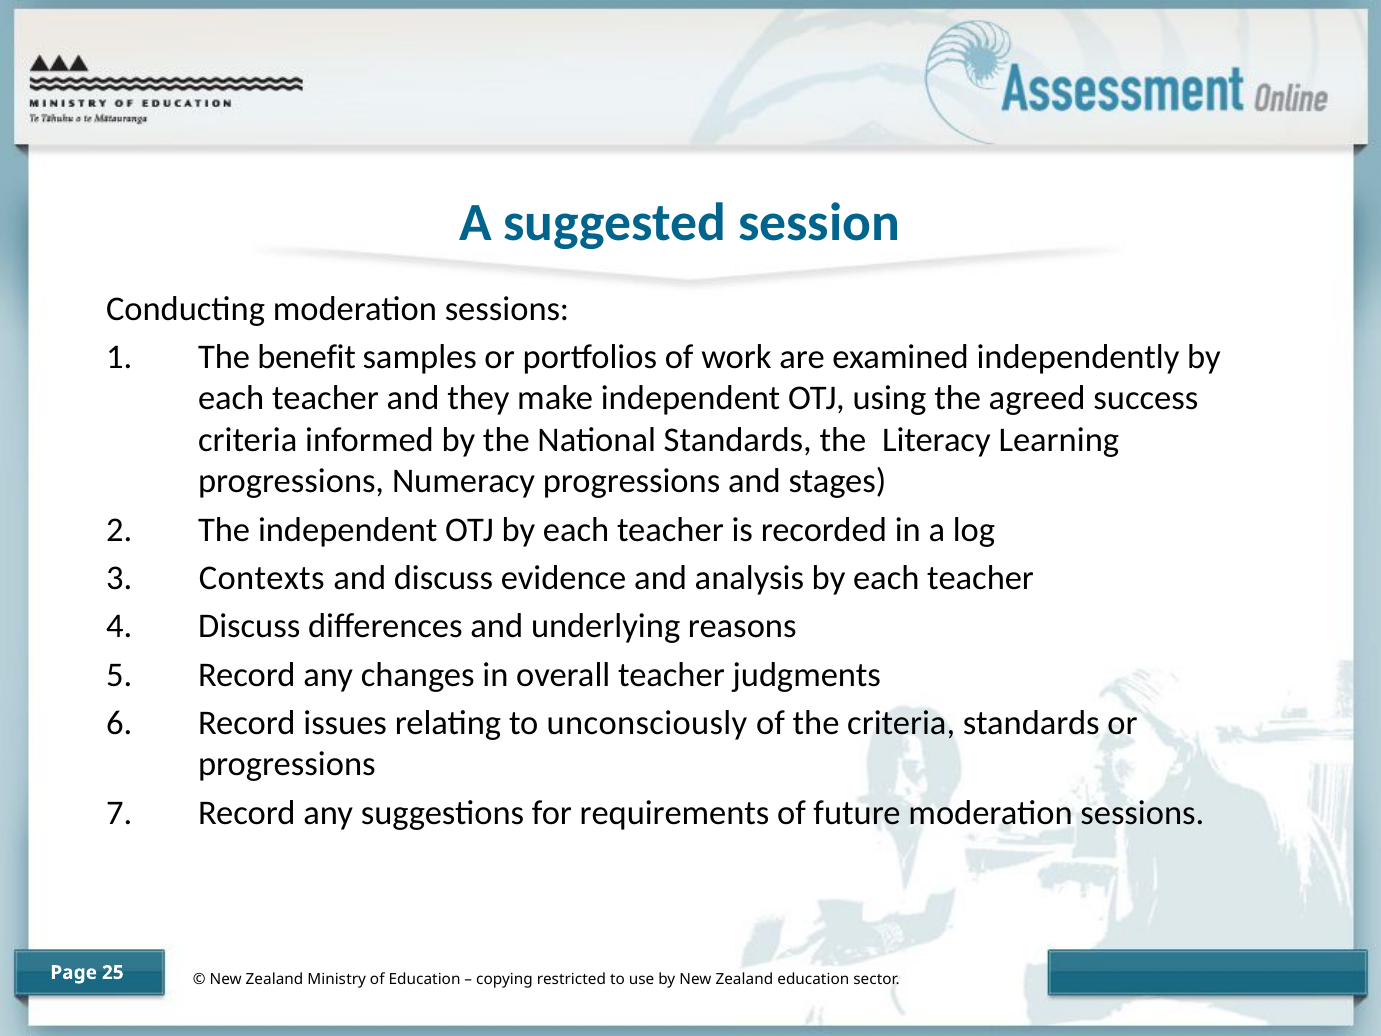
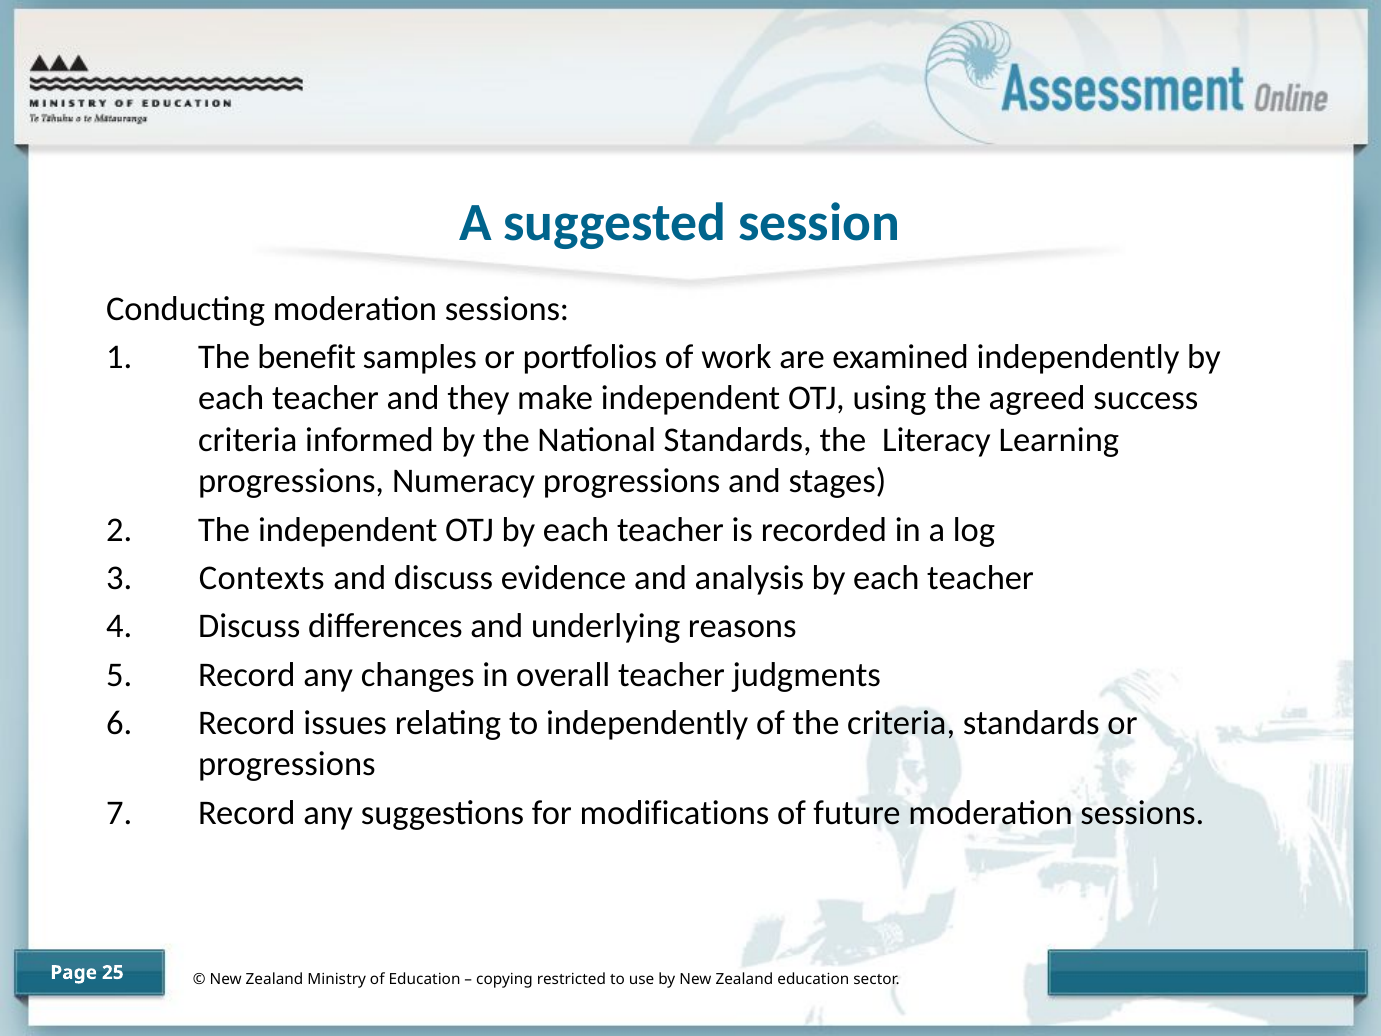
to unconsciously: unconsciously -> independently
requirements: requirements -> modifications
